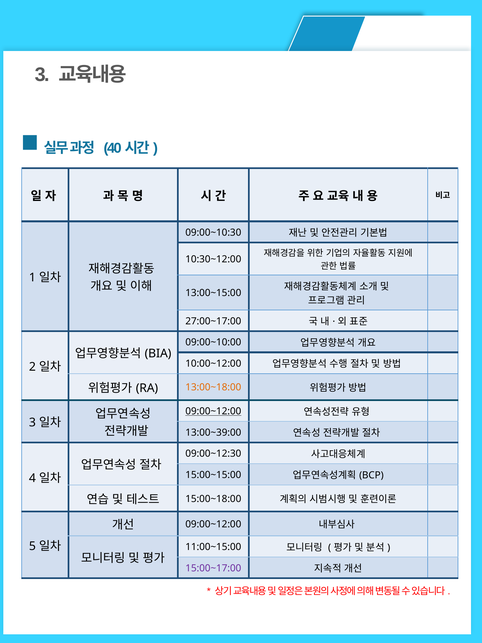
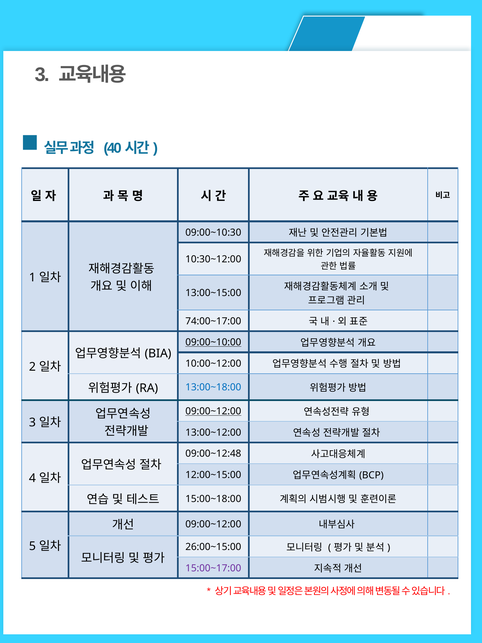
27:00~17:00: 27:00~17:00 -> 74:00~17:00
09:00~10:00 underline: none -> present
13:00~18:00 colour: orange -> blue
13:00~39:00: 13:00~39:00 -> 13:00~12:00
09:00~12:30: 09:00~12:30 -> 09:00~12:48
15:00~15:00: 15:00~15:00 -> 12:00~15:00
11:00~15:00: 11:00~15:00 -> 26:00~15:00
